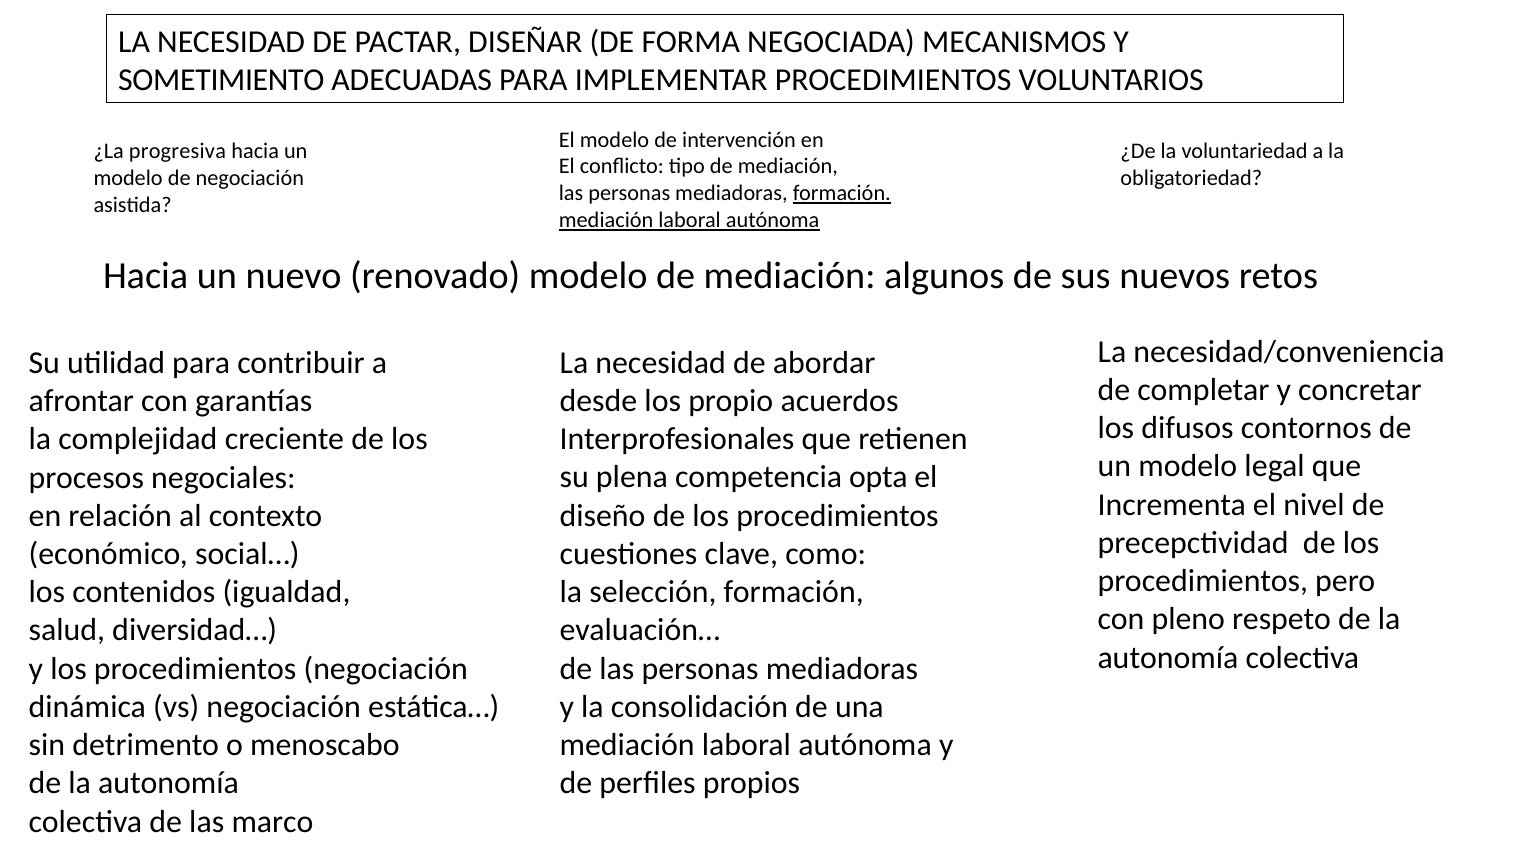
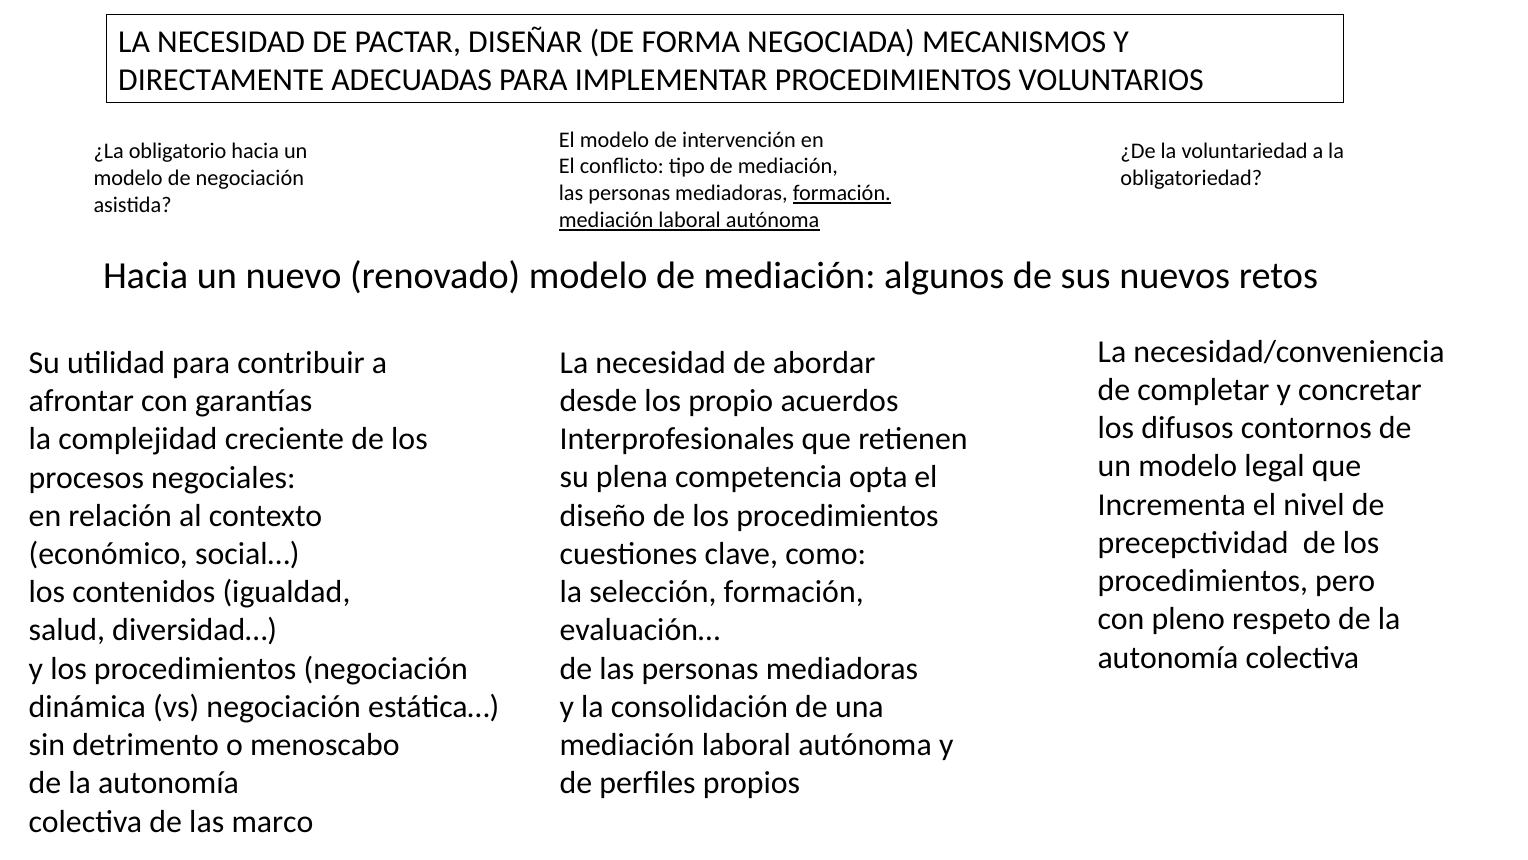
SOMETIMIENTO: SOMETIMIENTO -> DIRECTAMENTE
progresiva: progresiva -> obligatorio
